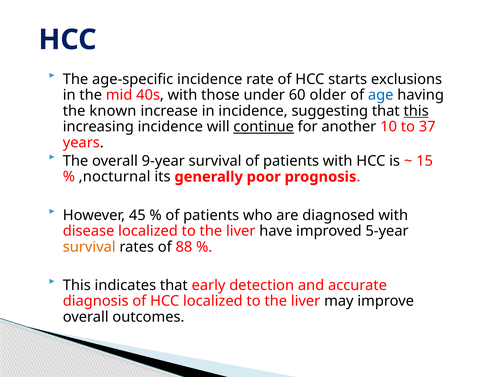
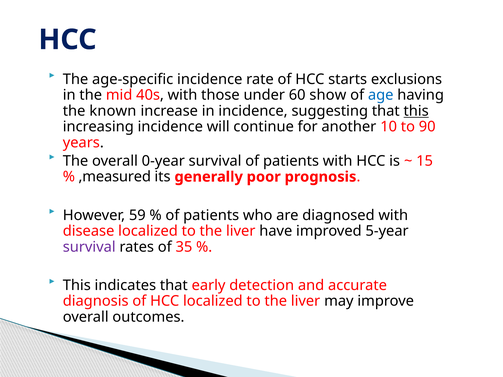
older: older -> show
continue underline: present -> none
37: 37 -> 90
9-year: 9-year -> 0-year
,nocturnal: ,nocturnal -> ,measured
45: 45 -> 59
survival at (89, 247) colour: orange -> purple
88: 88 -> 35
